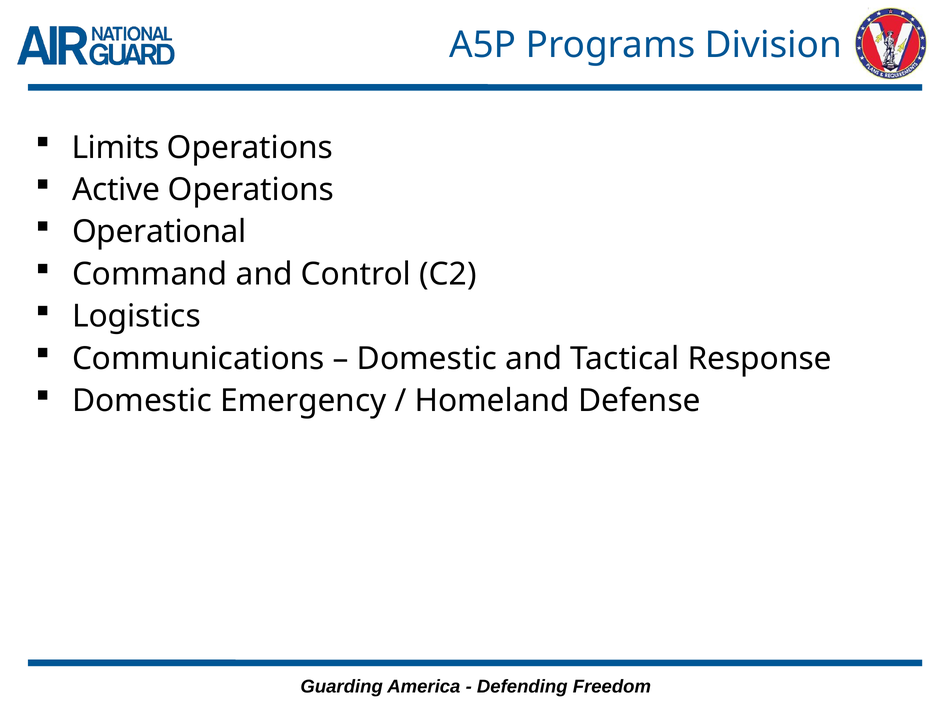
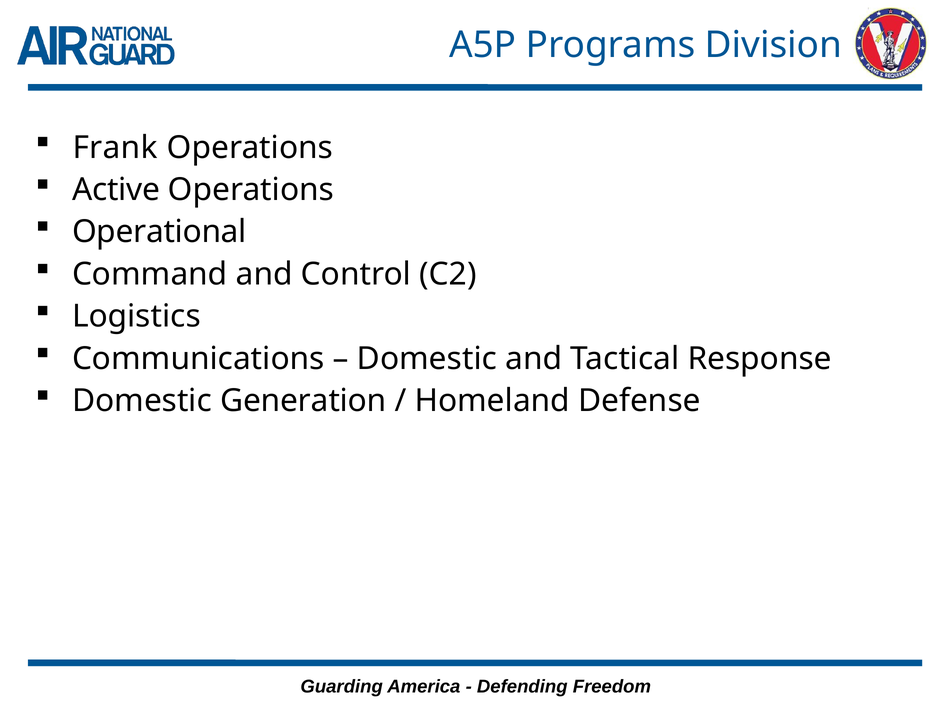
Limits: Limits -> Frank
Emergency: Emergency -> Generation
